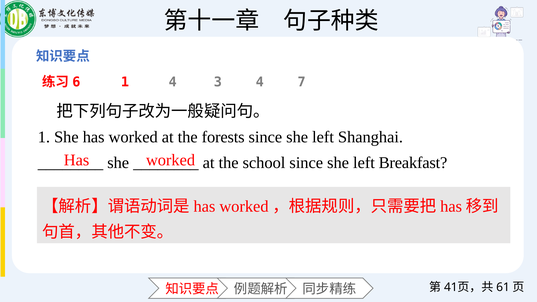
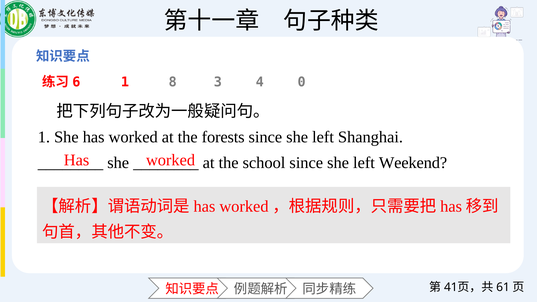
1 4: 4 -> 8
7: 7 -> 0
Breakfast: Breakfast -> Weekend
